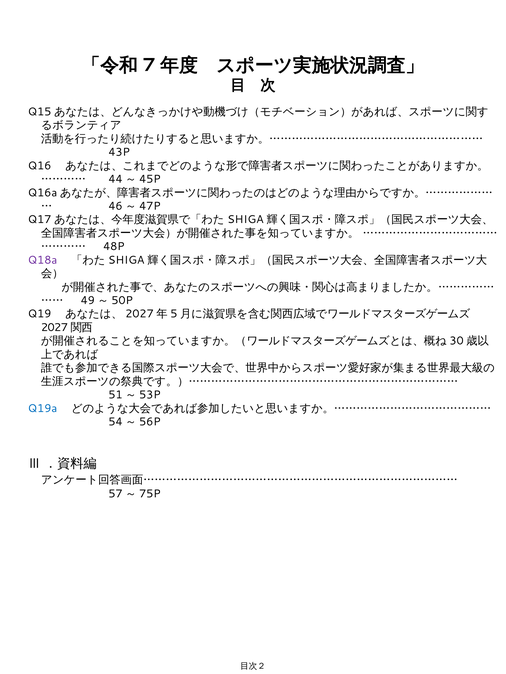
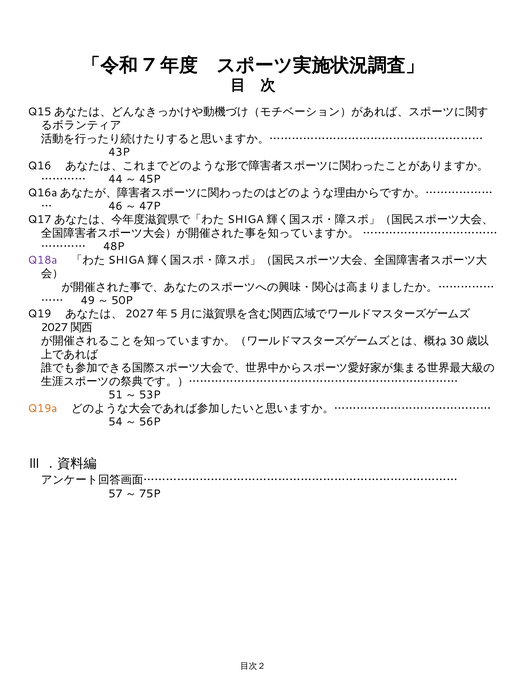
Q19a colour: blue -> orange
